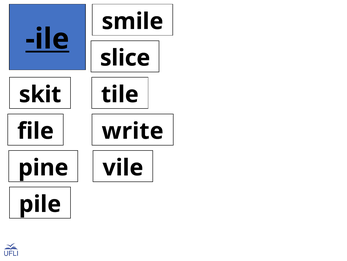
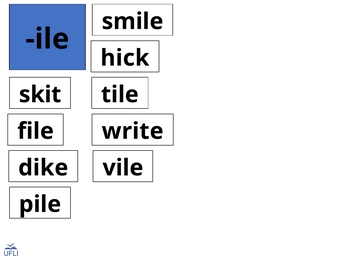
ile underline: present -> none
slice: slice -> hick
pine: pine -> dike
